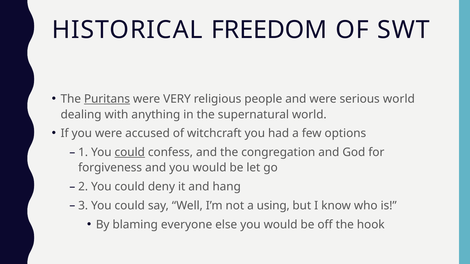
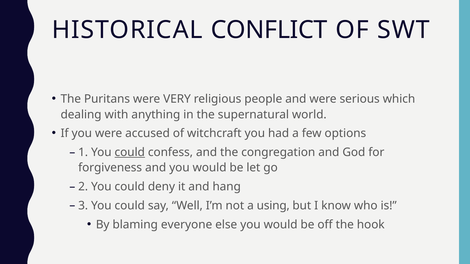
FREEDOM: FREEDOM -> CONFLICT
Puritans underline: present -> none
serious world: world -> which
